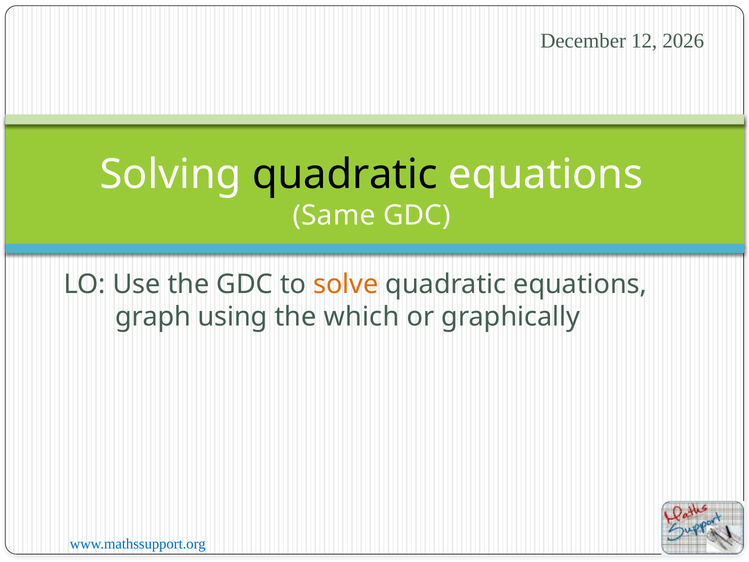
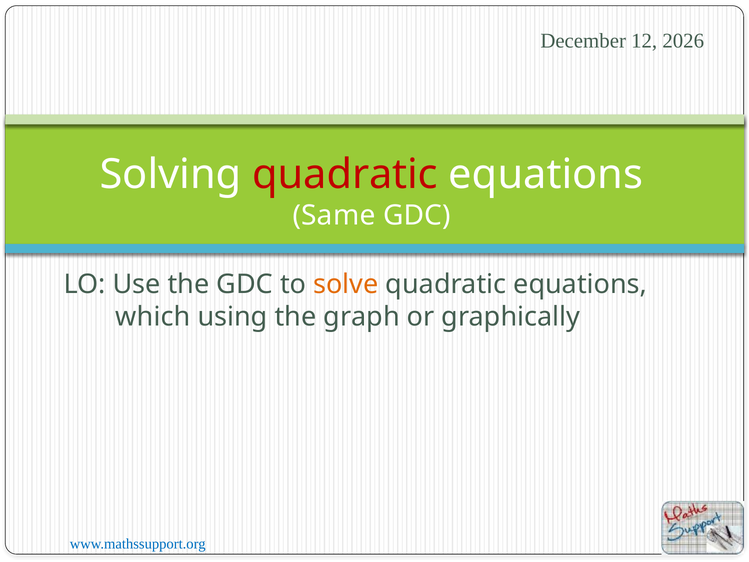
quadratic at (345, 174) colour: black -> red
graph: graph -> which
which: which -> graph
